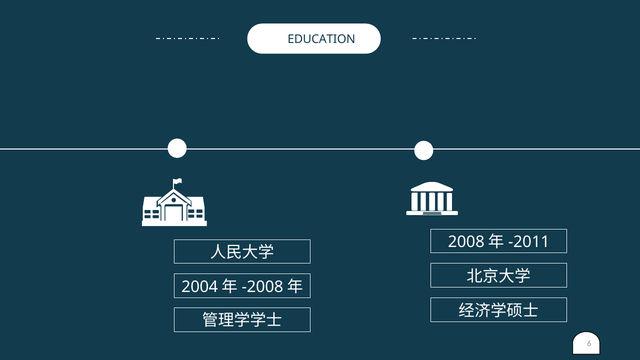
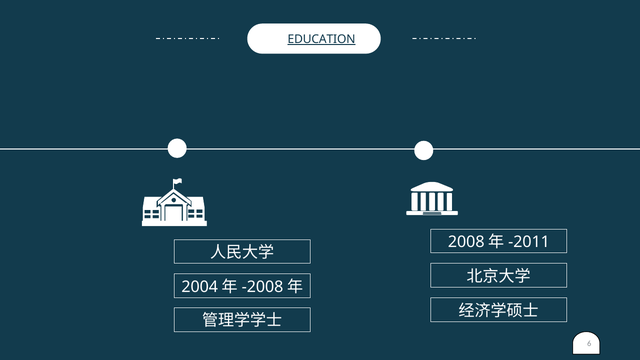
EDUCATION underline: none -> present
